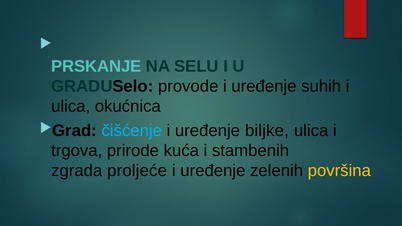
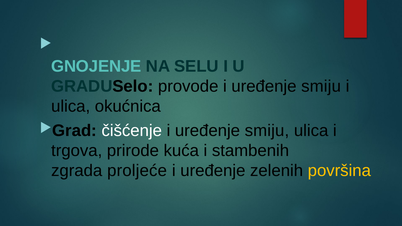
PRSKANJE: PRSKANJE -> GNOJENJE
suhih at (321, 86): suhih -> smiju
čišćenje colour: light blue -> white
biljke at (267, 131): biljke -> smiju
